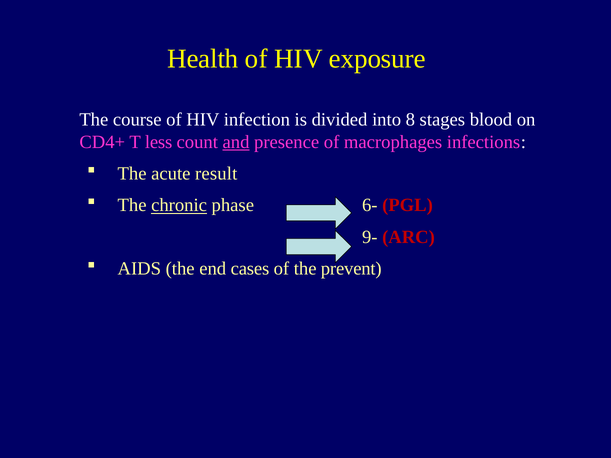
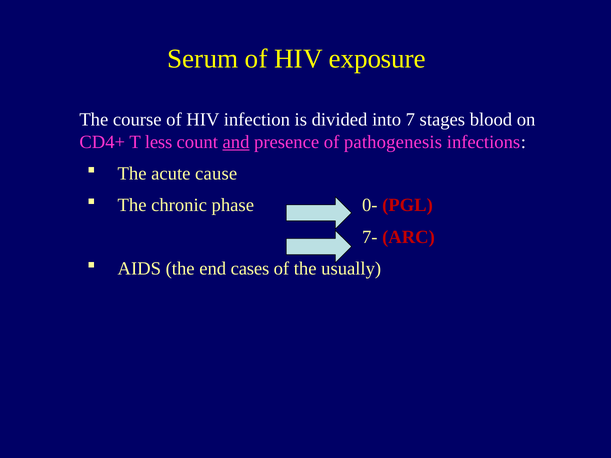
Health: Health -> Serum
8: 8 -> 7
macrophages: macrophages -> pathogenesis
result: result -> cause
chronic underline: present -> none
6-: 6- -> 0-
9-: 9- -> 7-
prevent: prevent -> usually
